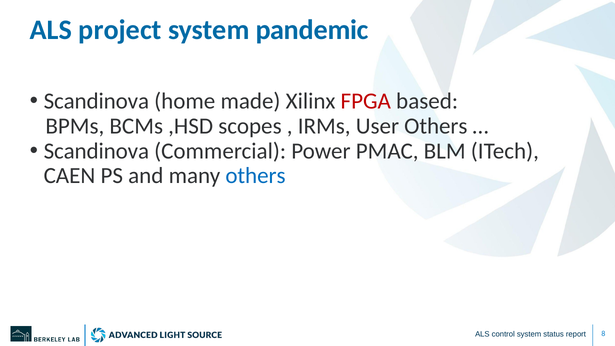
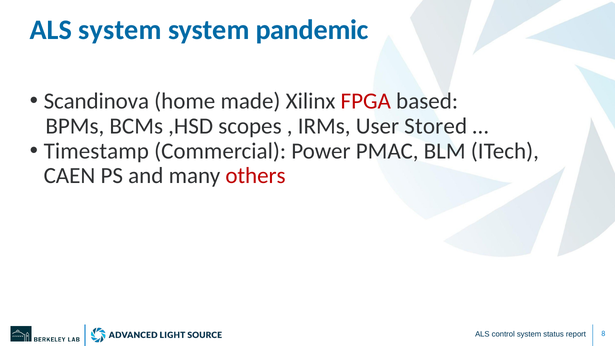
ALS project: project -> system
User Others: Others -> Stored
Scandinova at (96, 151): Scandinova -> Timestamp
others at (255, 176) colour: blue -> red
